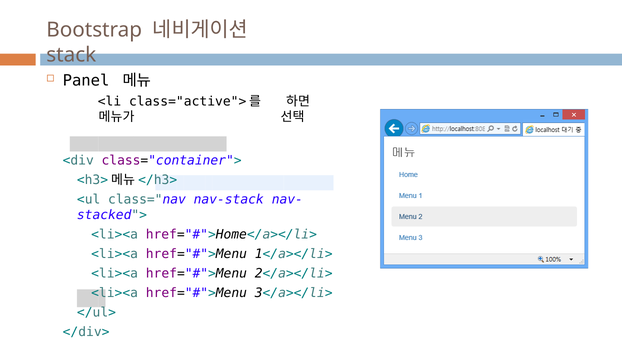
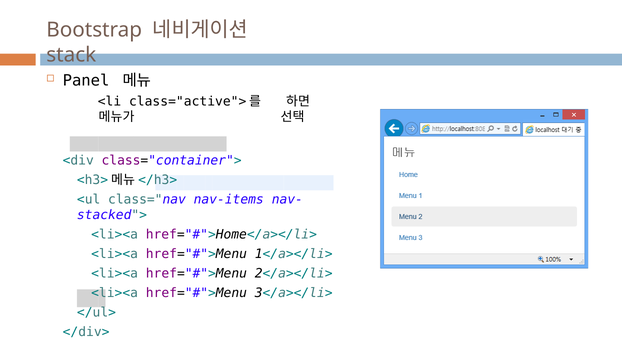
nav-stack: nav-stack -> nav-items
